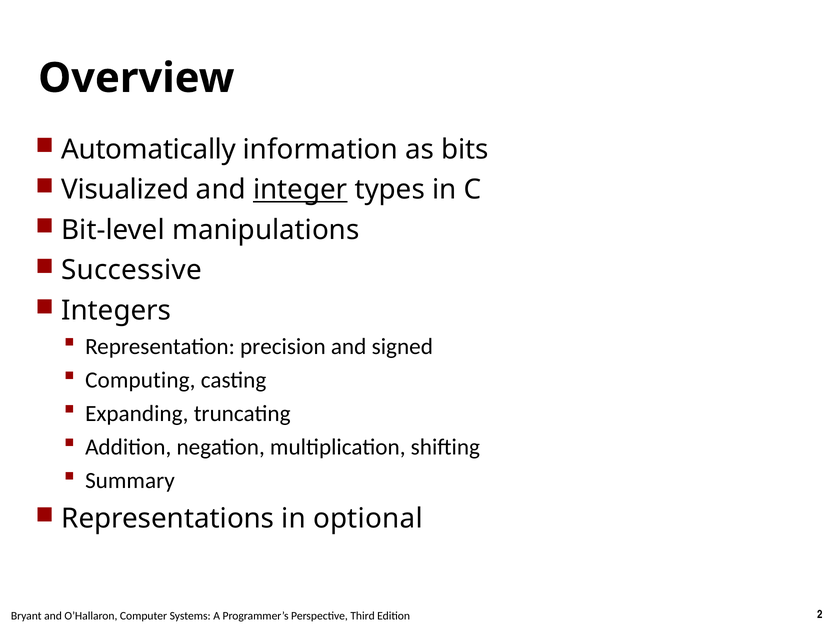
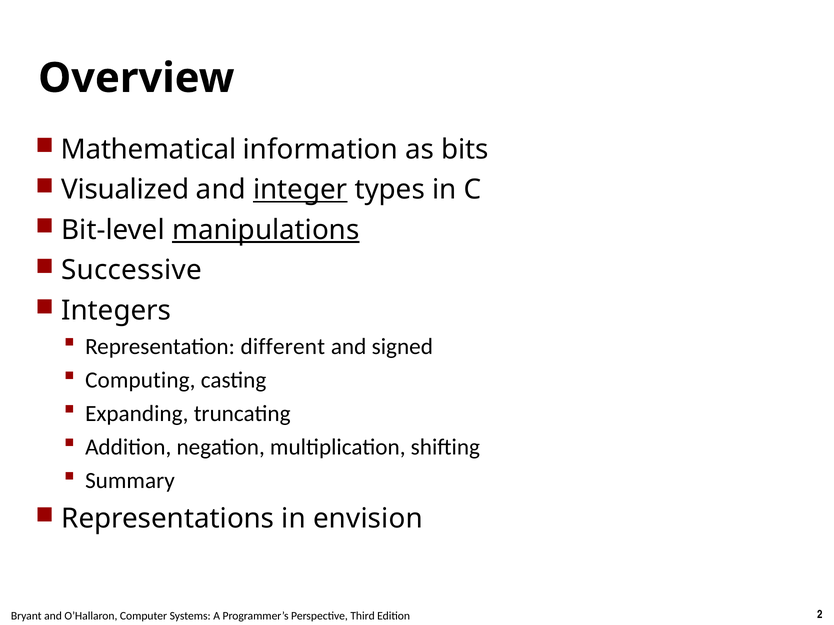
Automatically: Automatically -> Mathematical
manipulations underline: none -> present
precision: precision -> different
optional: optional -> envision
